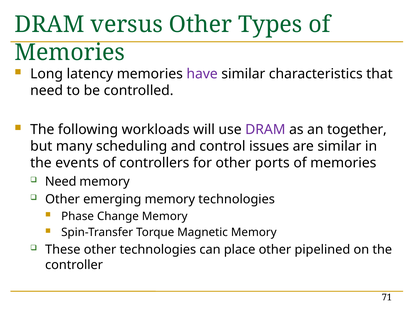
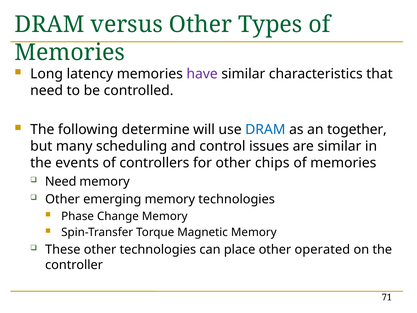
workloads: workloads -> determine
DRAM at (265, 130) colour: purple -> blue
ports: ports -> chips
pipelined: pipelined -> operated
